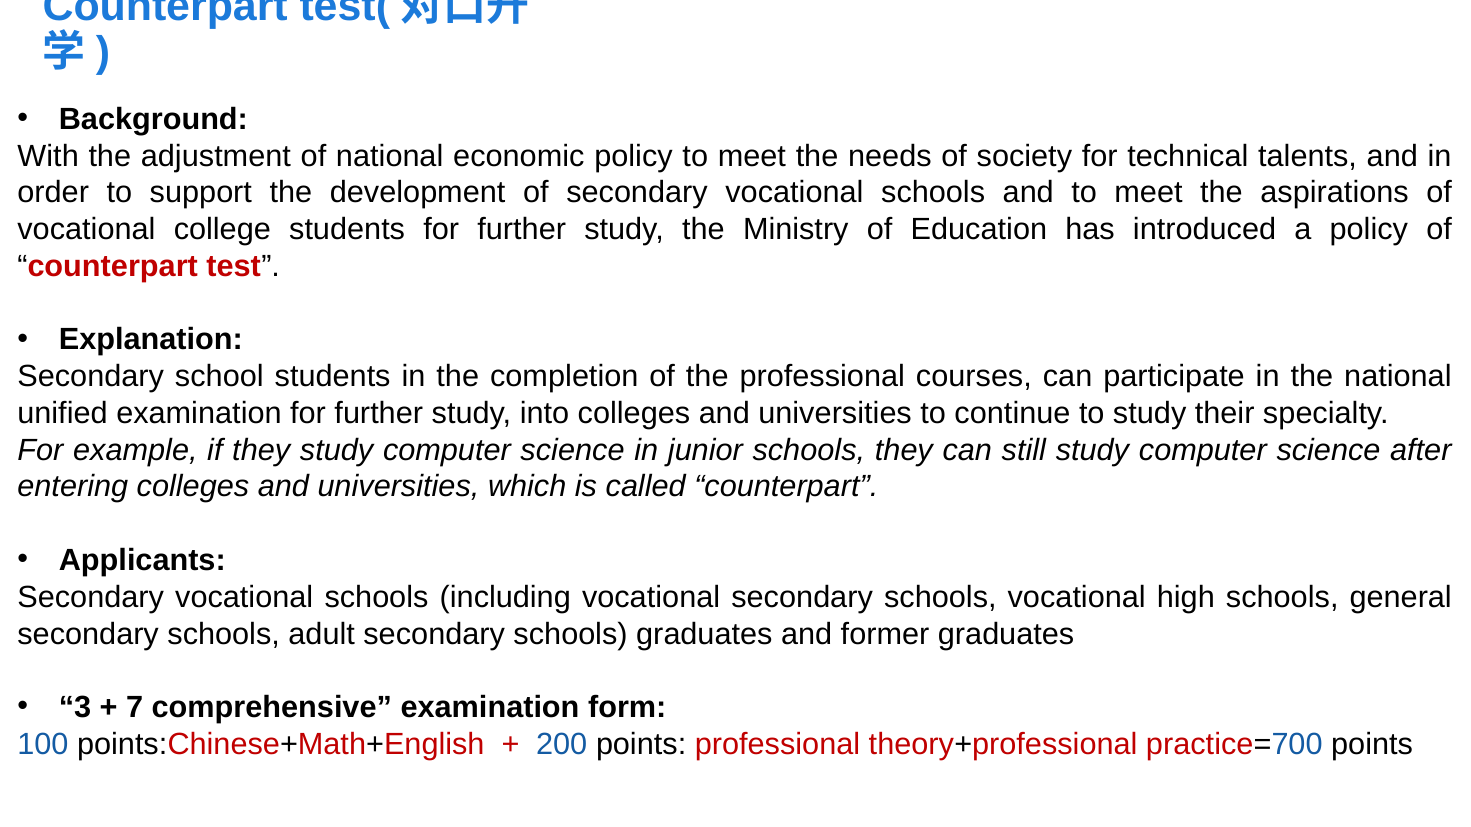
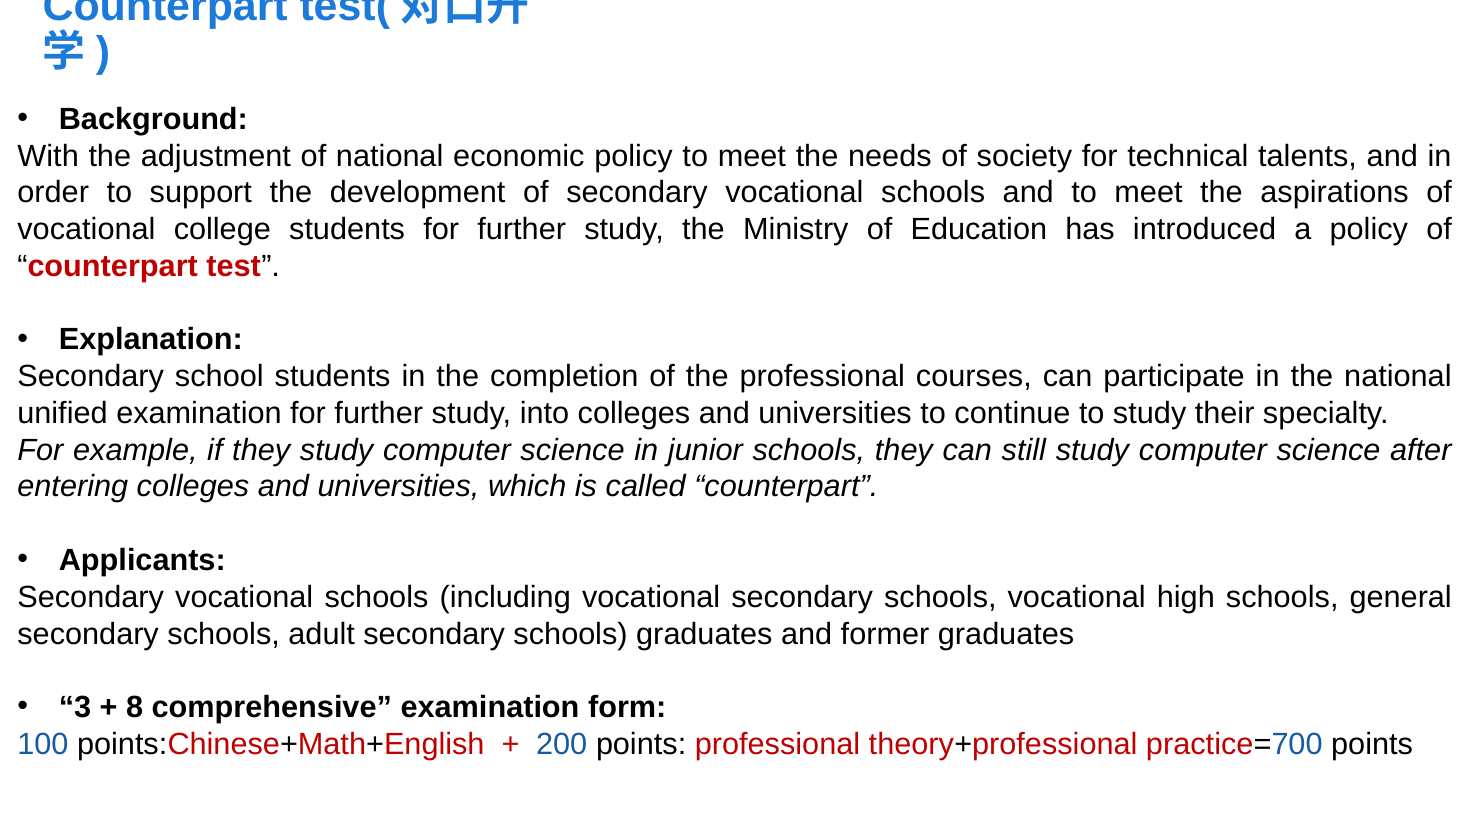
7: 7 -> 8
